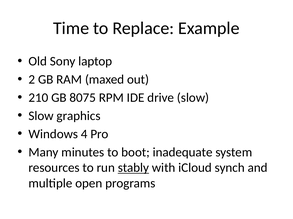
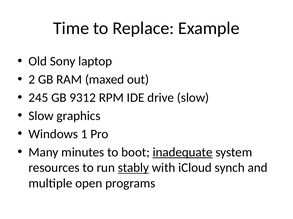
210: 210 -> 245
8075: 8075 -> 9312
4: 4 -> 1
inadequate underline: none -> present
